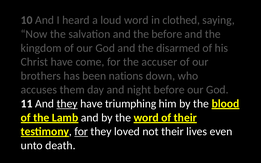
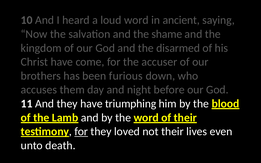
clothed: clothed -> ancient
the before: before -> shame
nations: nations -> furious
they at (67, 104) underline: present -> none
